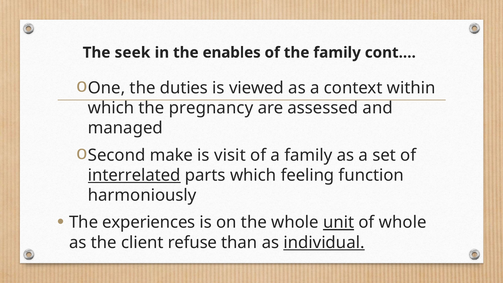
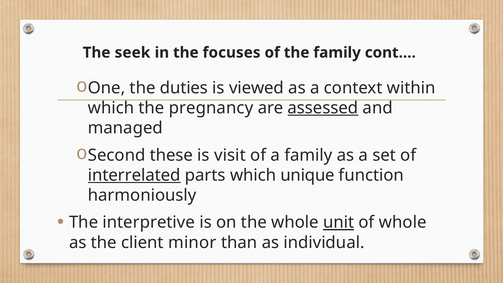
enables: enables -> focuses
assessed underline: none -> present
make: make -> these
feeling: feeling -> unique
experiences: experiences -> interpretive
refuse: refuse -> minor
individual underline: present -> none
